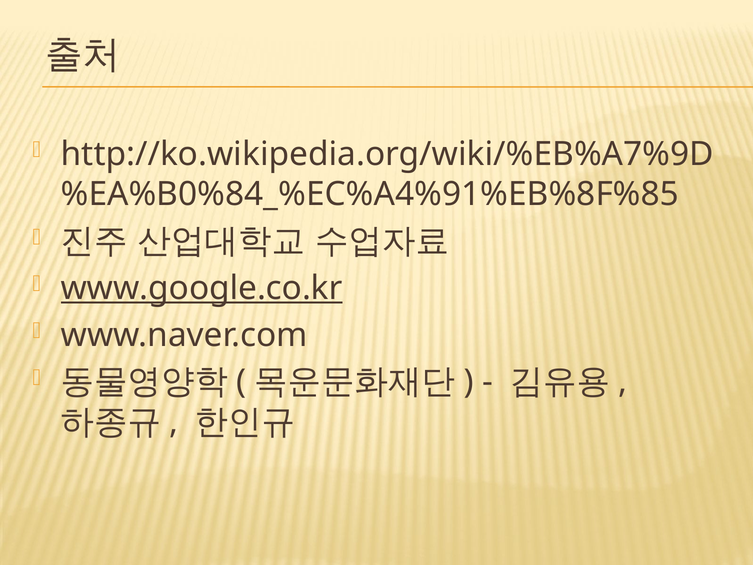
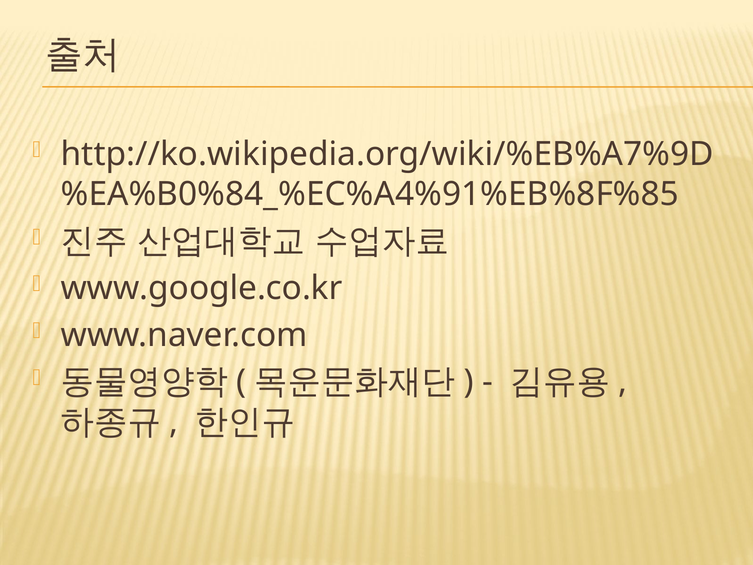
www.google.co.kr underline: present -> none
